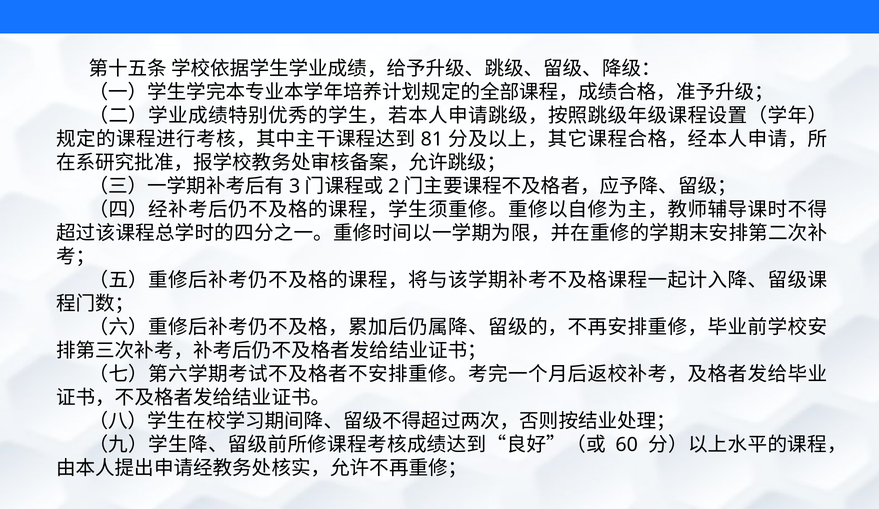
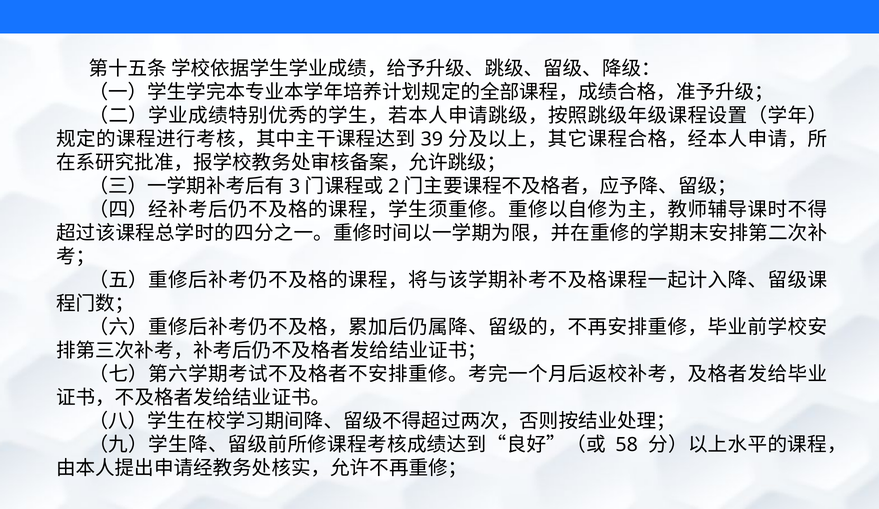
81: 81 -> 39
60: 60 -> 58
